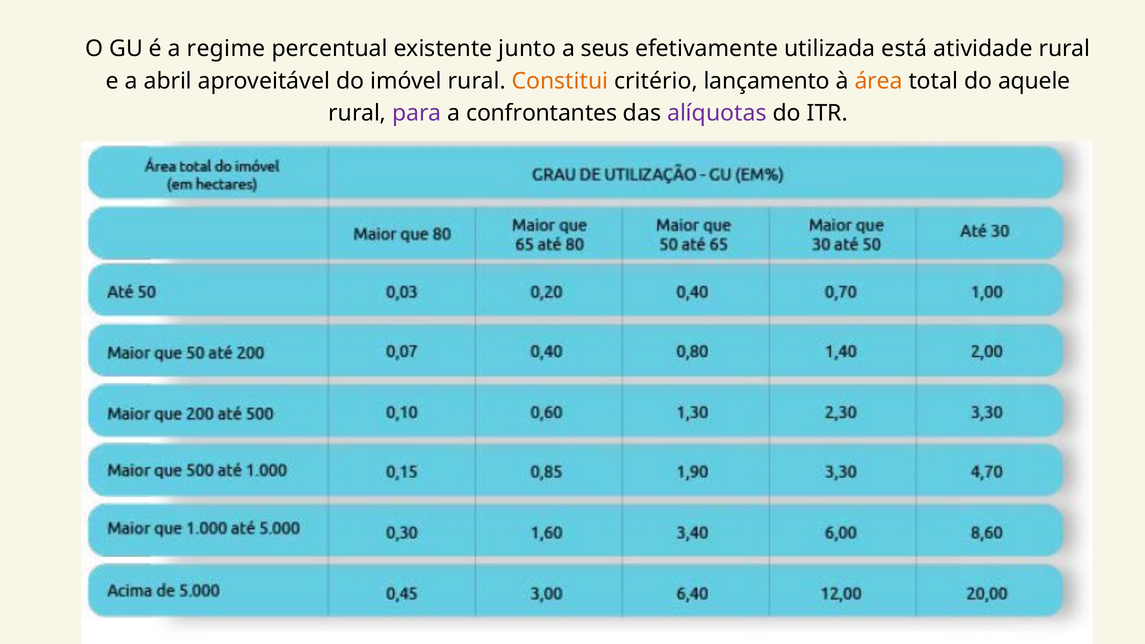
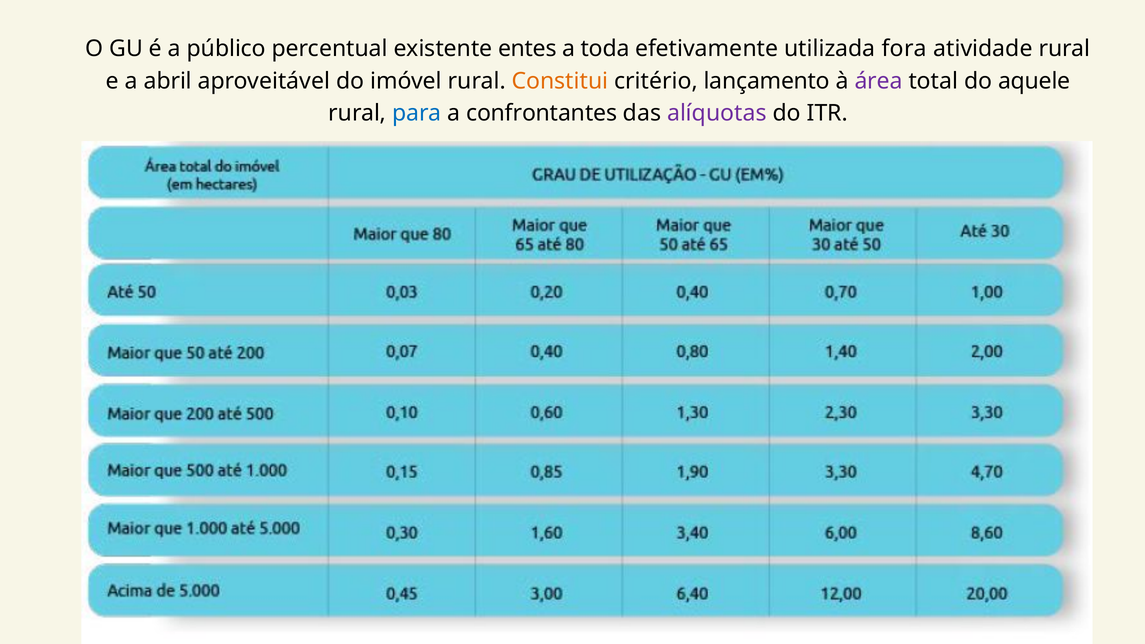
regime: regime -> público
junto: junto -> entes
seus: seus -> toda
está: está -> fora
área colour: orange -> purple
para colour: purple -> blue
